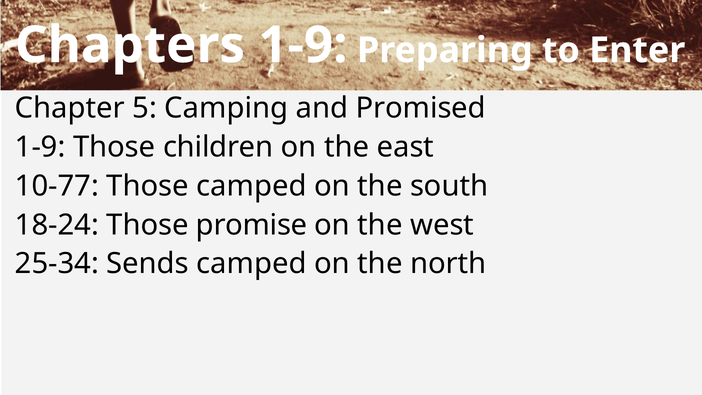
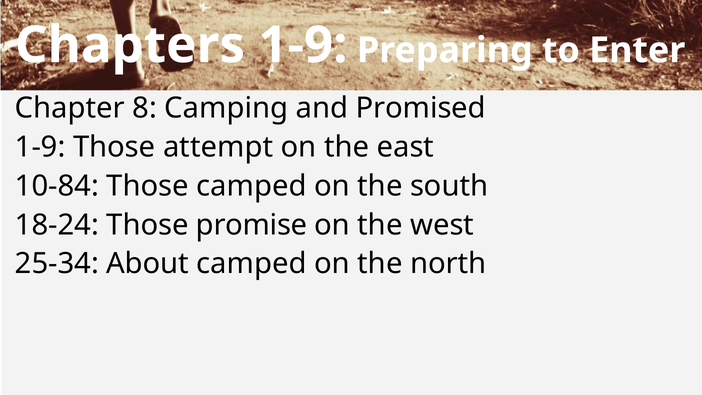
5: 5 -> 8
children: children -> attempt
10-77: 10-77 -> 10-84
Sends: Sends -> About
